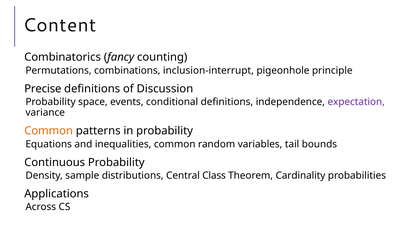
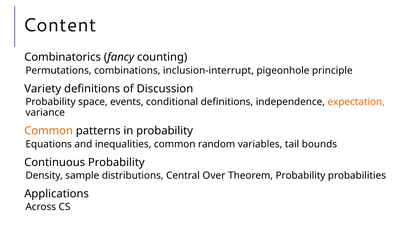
Precise: Precise -> Variety
expectation colour: purple -> orange
Class: Class -> Over
Theorem Cardinality: Cardinality -> Probability
